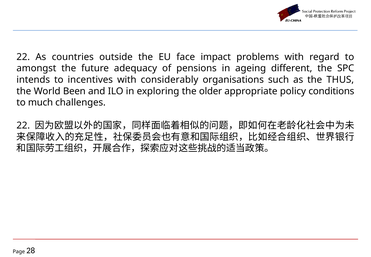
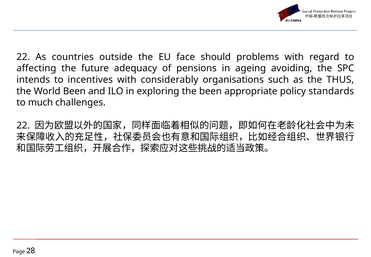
impact: impact -> should
amongst: amongst -> affecting
different: different -> avoiding
the older: older -> been
conditions: conditions -> standards
